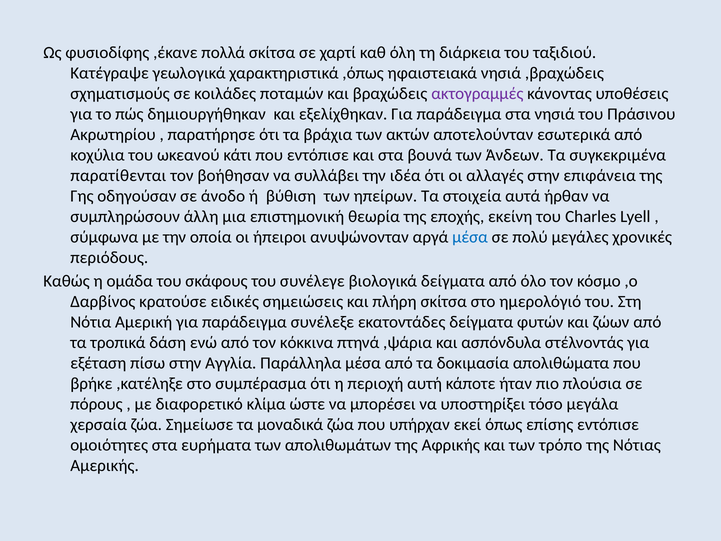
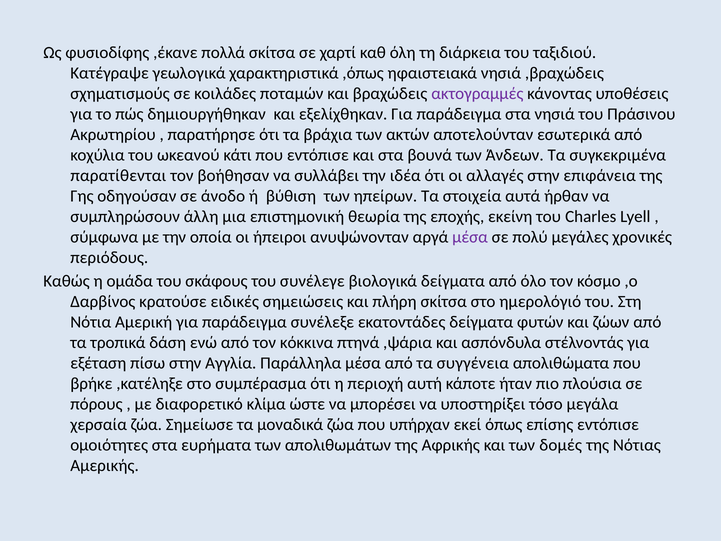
μέσα at (470, 237) colour: blue -> purple
δοκιμασία: δοκιμασία -> συγγένεια
τρόπο: τρόπο -> δομές
